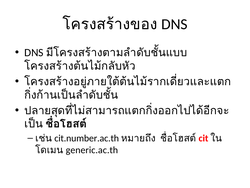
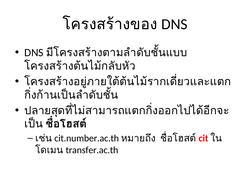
generic.ac.th: generic.ac.th -> transfer.ac.th
